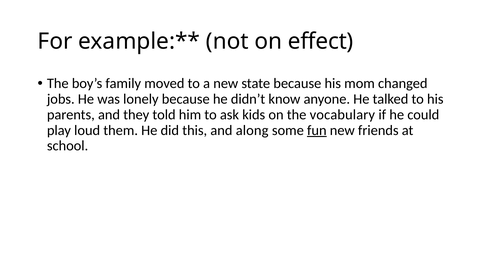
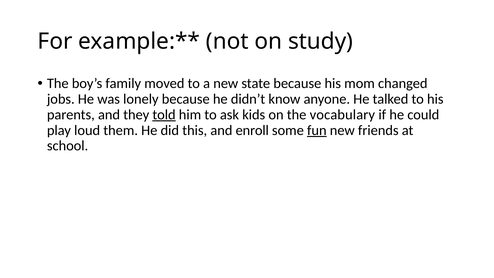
effect: effect -> study
told underline: none -> present
along: along -> enroll
